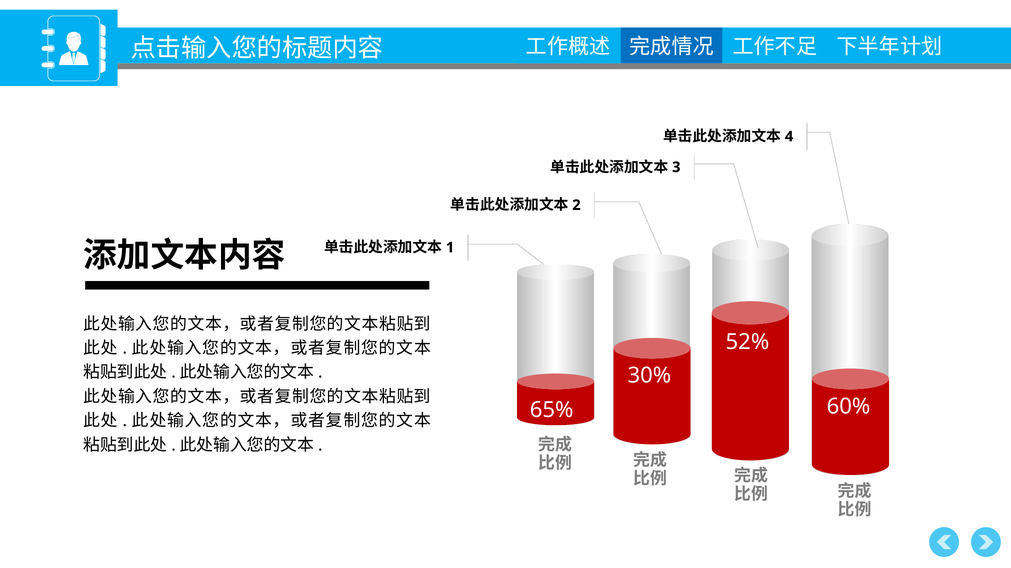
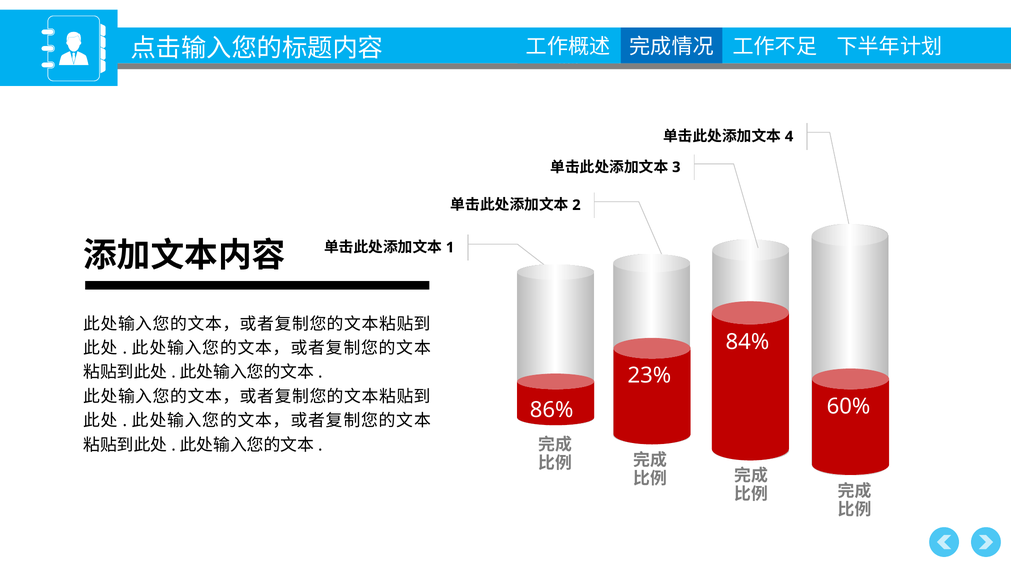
52%: 52% -> 84%
30%: 30% -> 23%
65%: 65% -> 86%
